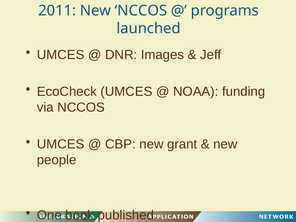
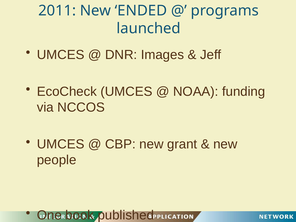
New NCCOS: NCCOS -> ENDED
